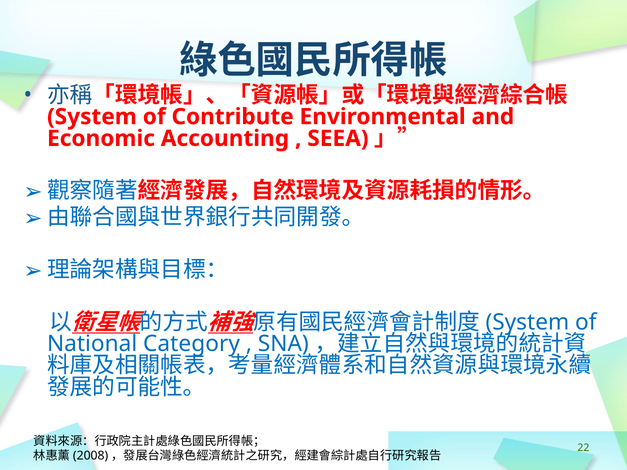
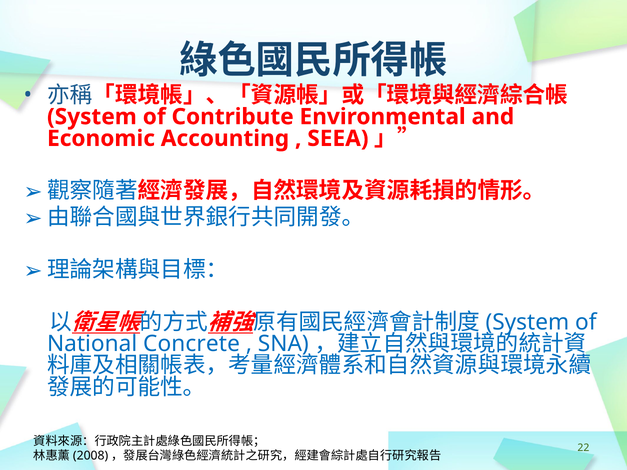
Category: Category -> Concrete
